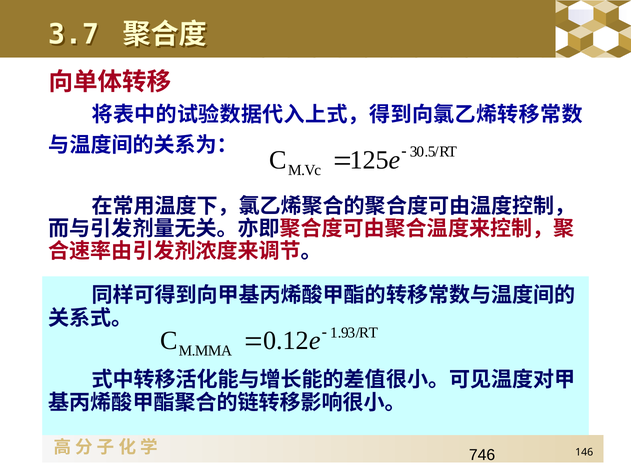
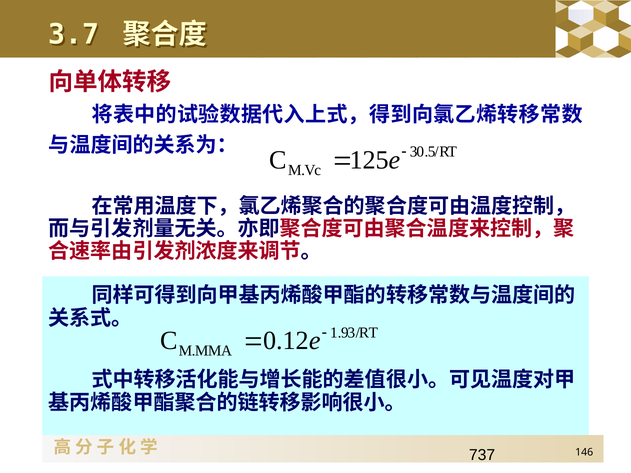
746: 746 -> 737
